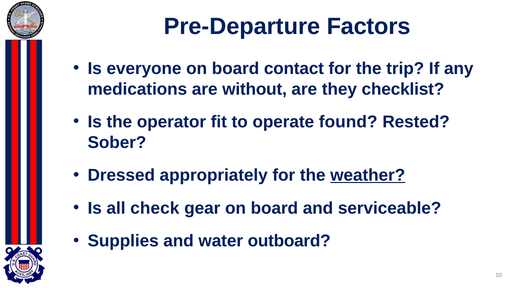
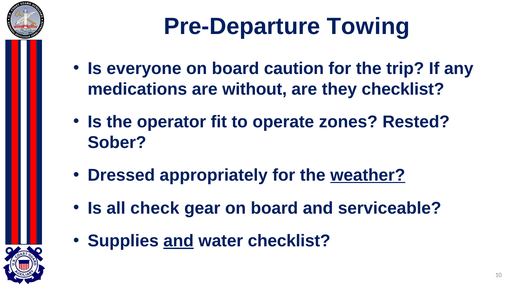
Factors: Factors -> Towing
contact: contact -> caution
found: found -> zones
and at (179, 241) underline: none -> present
water outboard: outboard -> checklist
